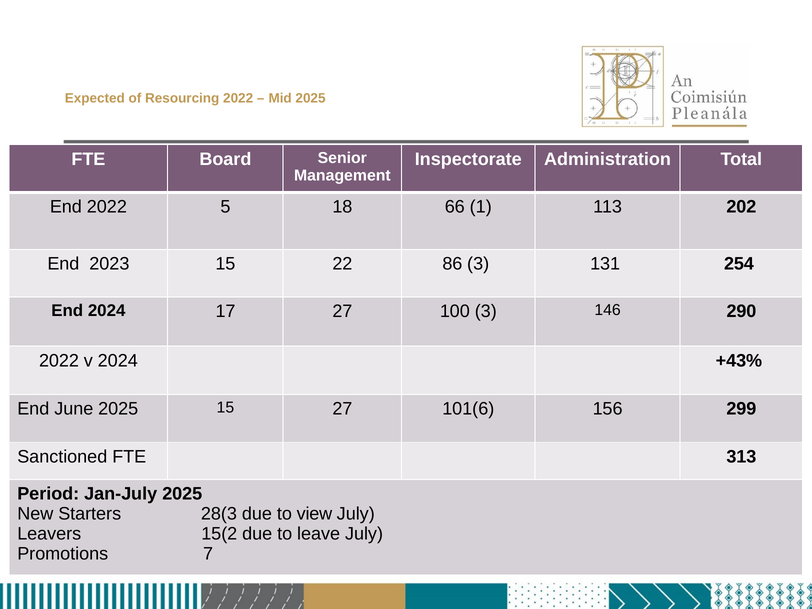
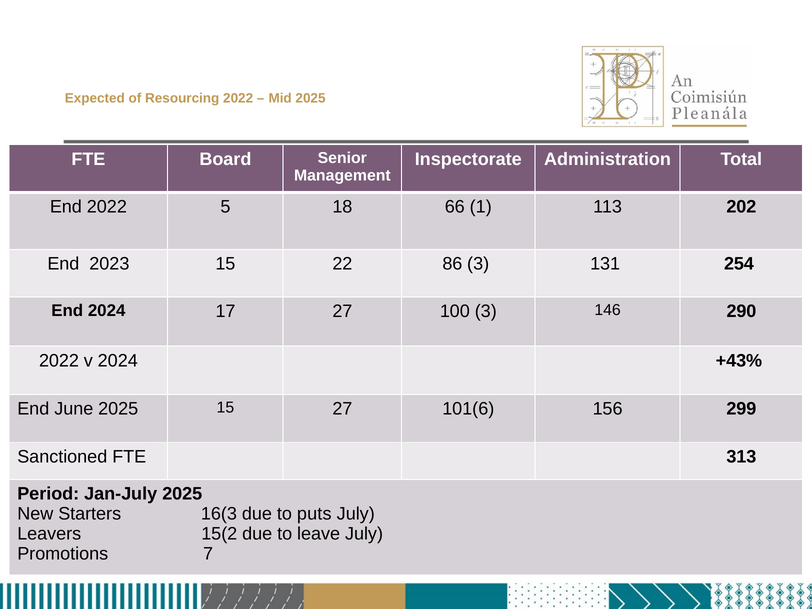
28(3: 28(3 -> 16(3
view: view -> puts
